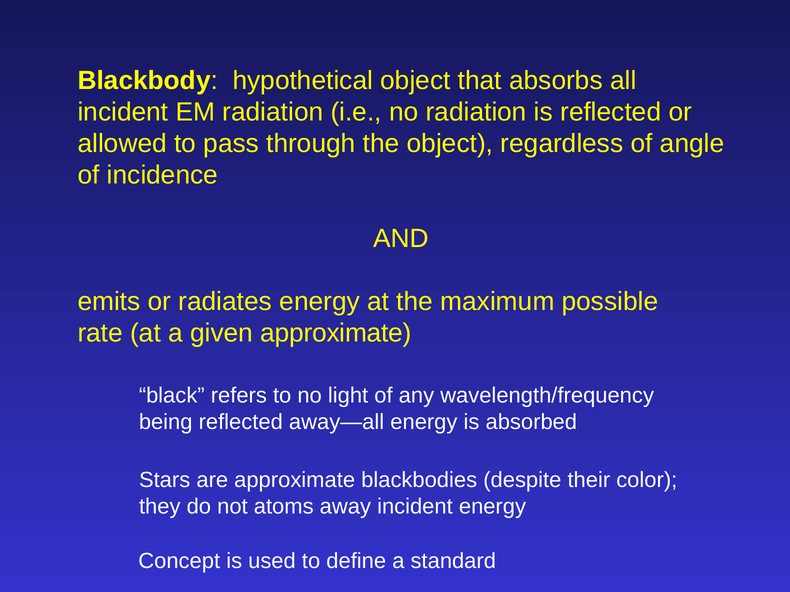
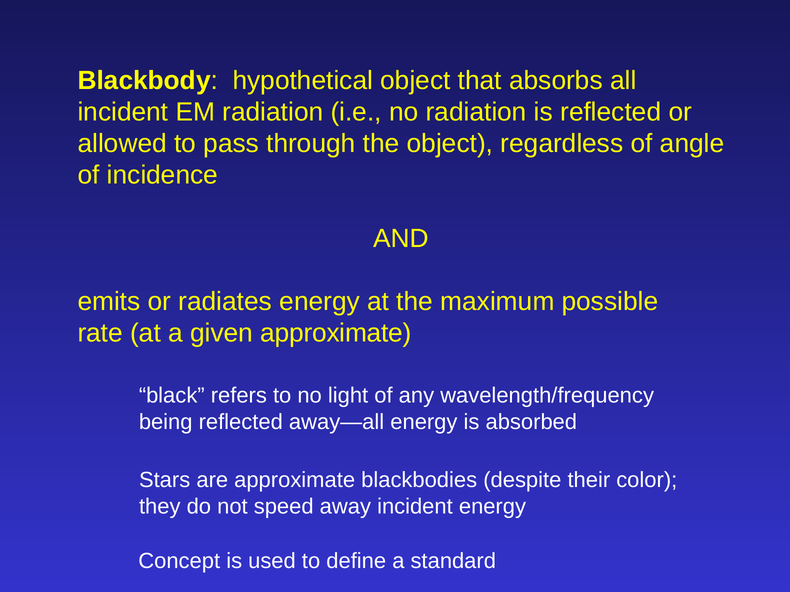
atoms: atoms -> speed
